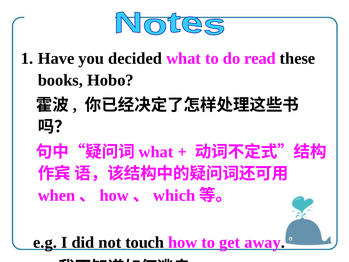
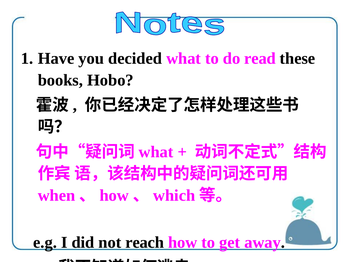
touch: touch -> reach
